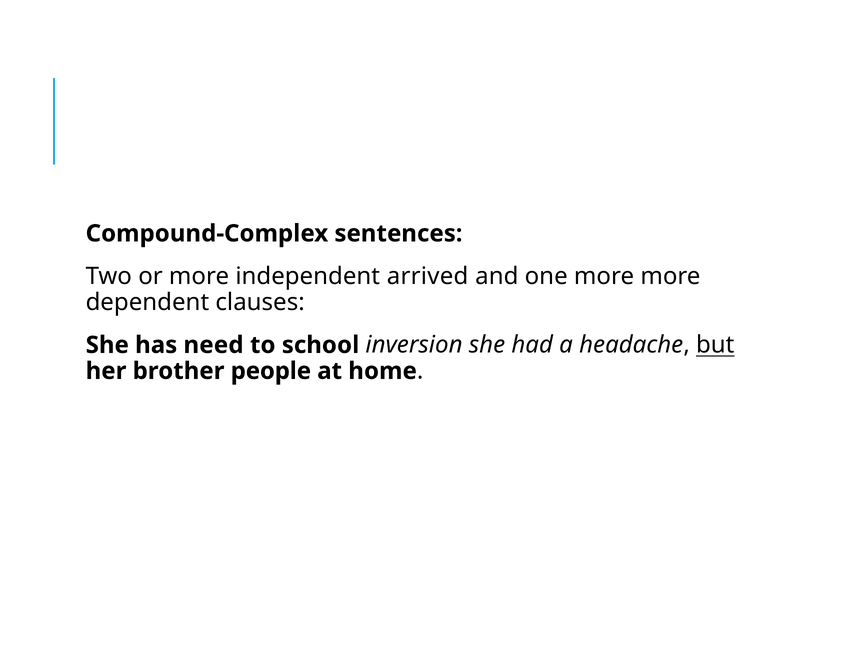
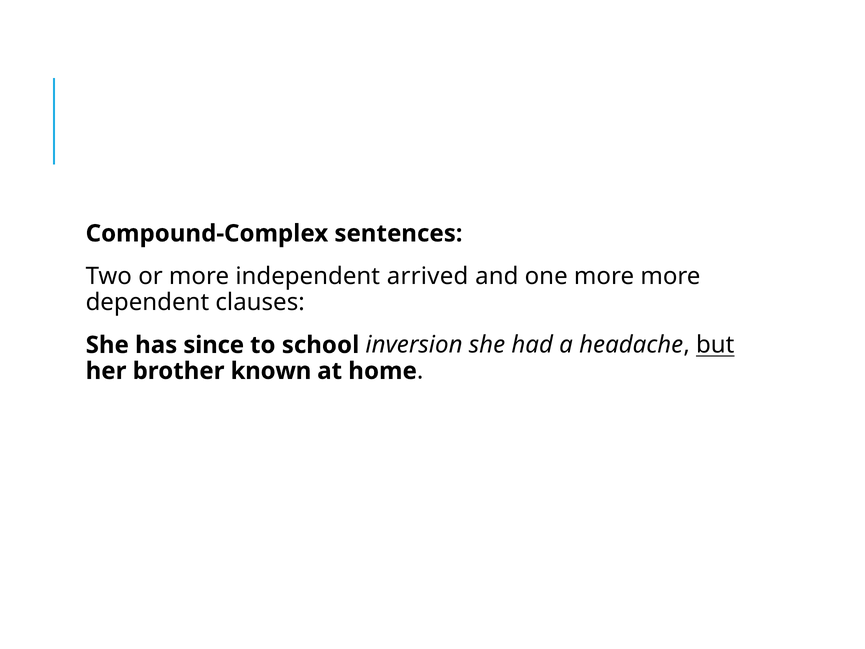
need: need -> since
people: people -> known
